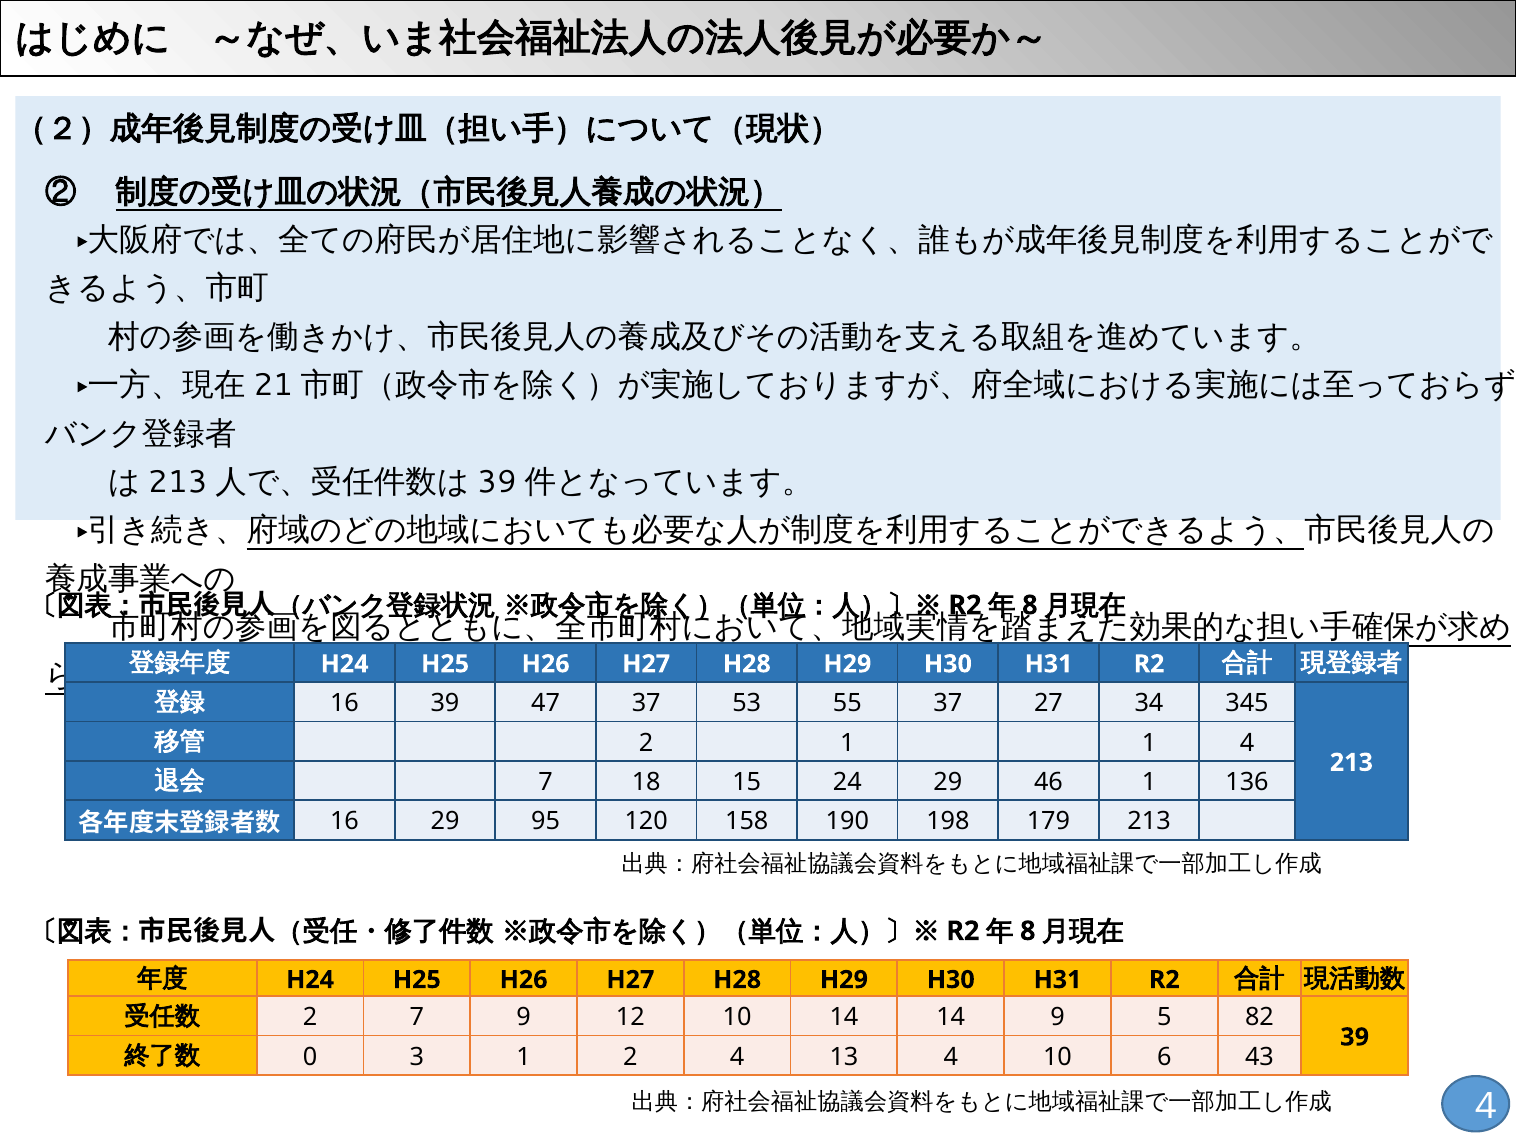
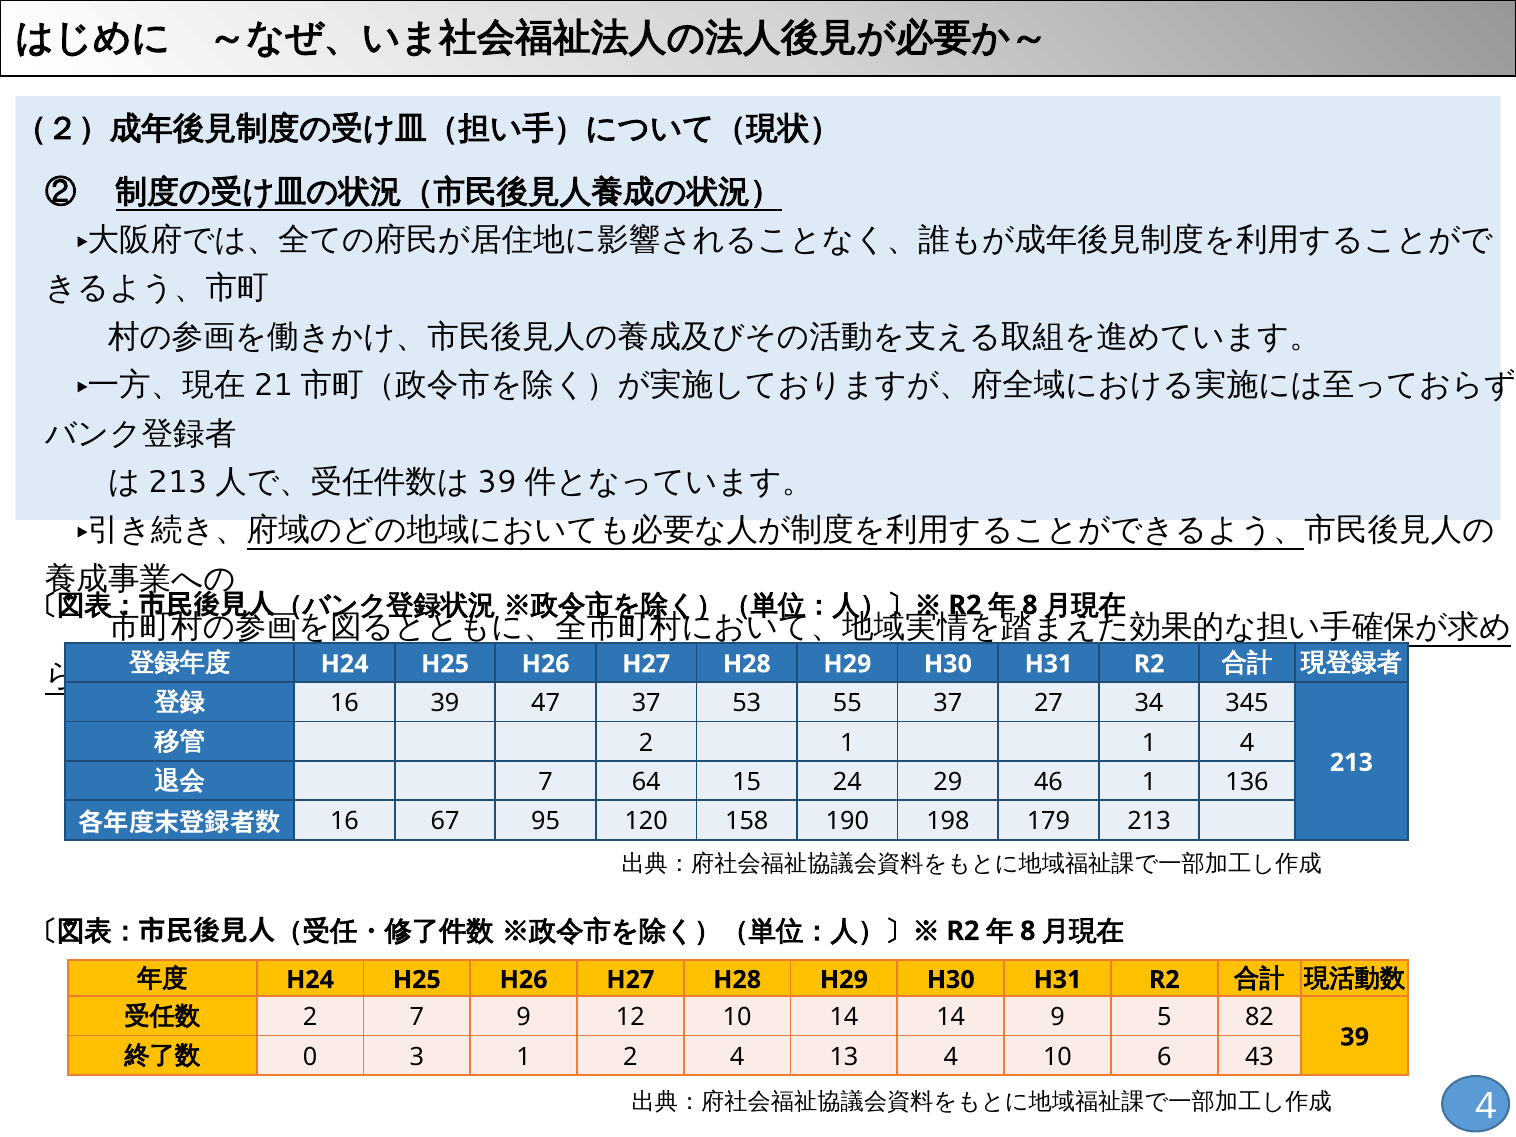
18: 18 -> 64
16 29: 29 -> 67
